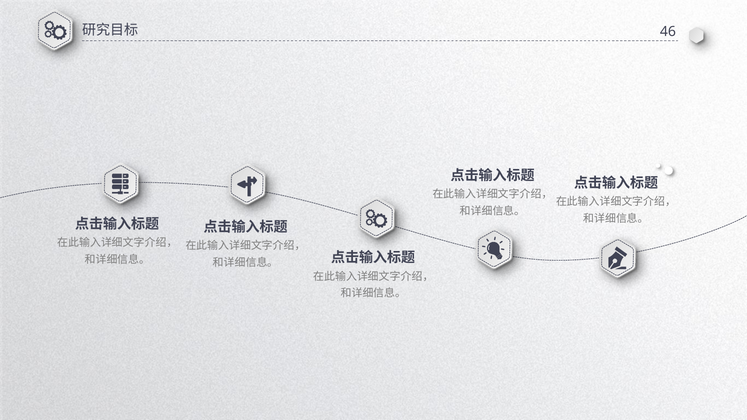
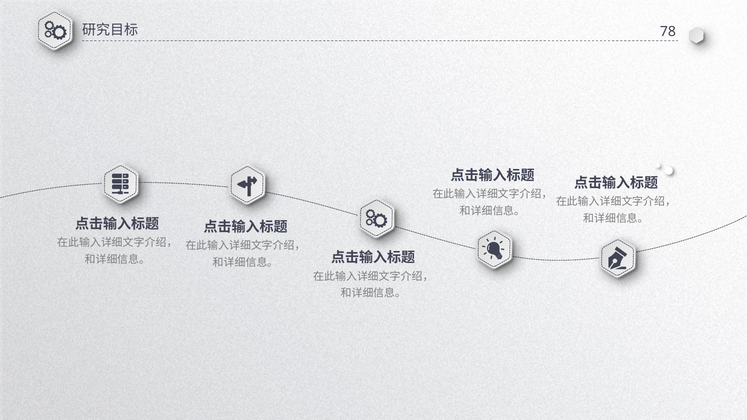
46: 46 -> 78
